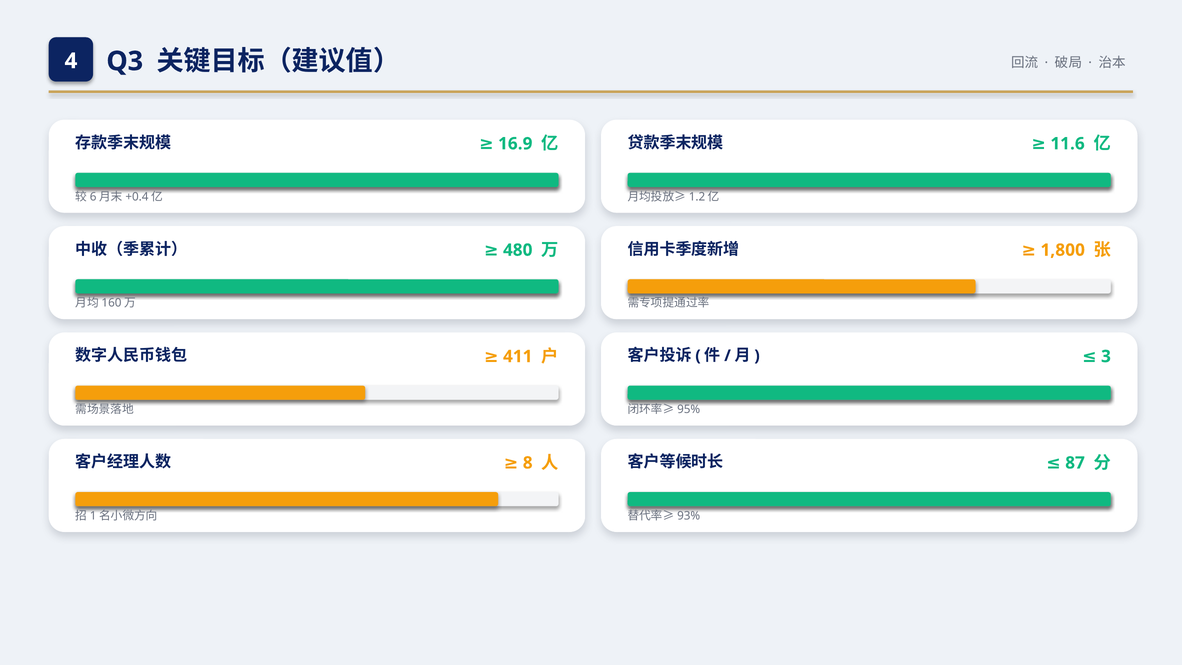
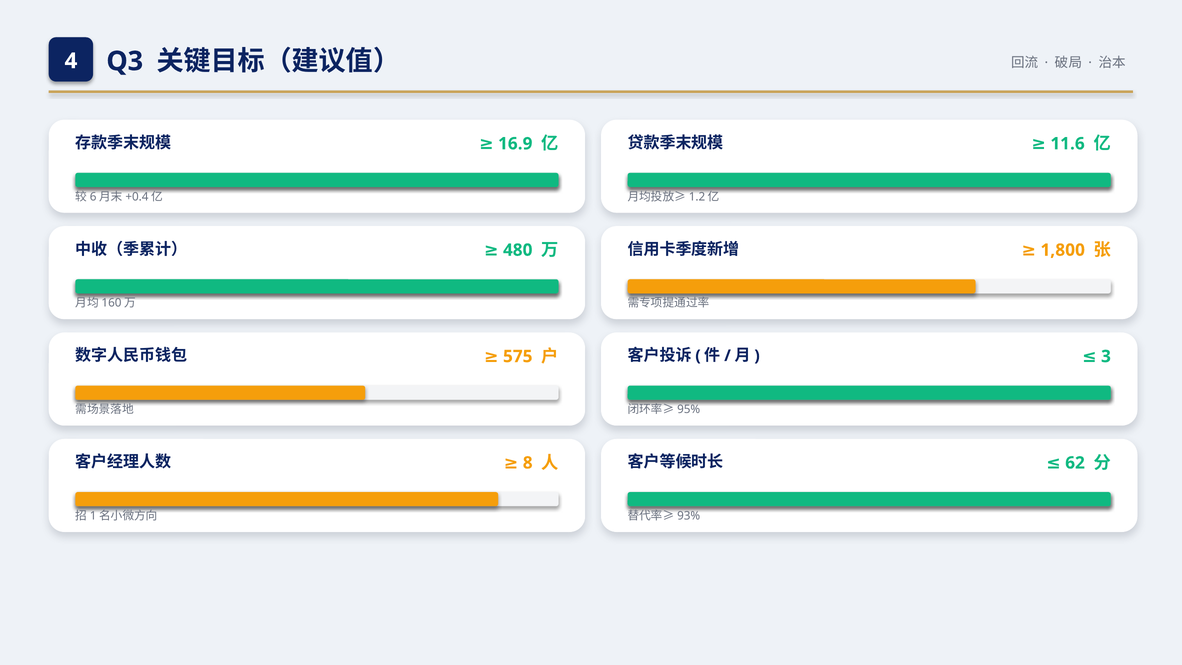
411: 411 -> 575
87: 87 -> 62
